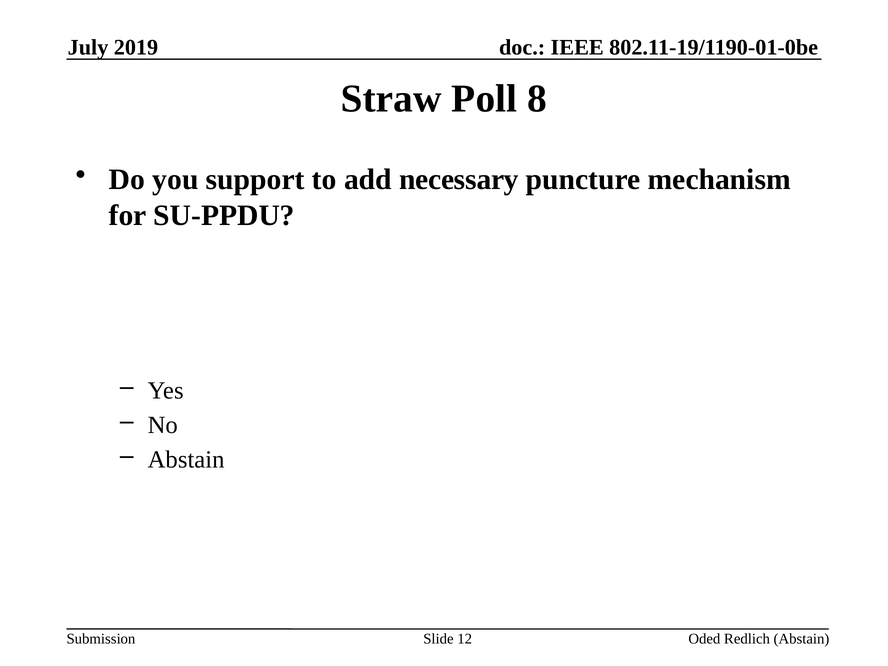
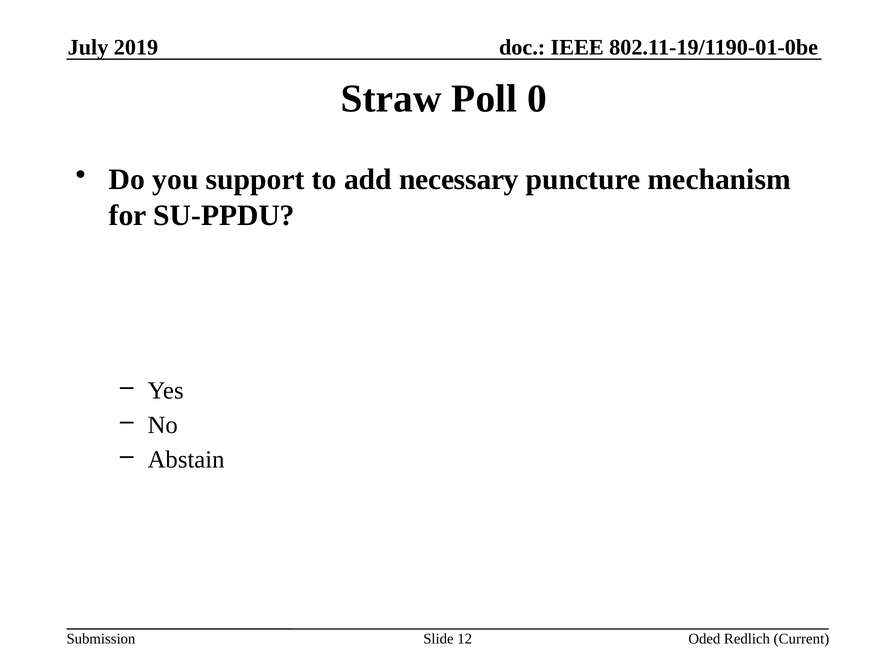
8: 8 -> 0
Redlich Abstain: Abstain -> Current
